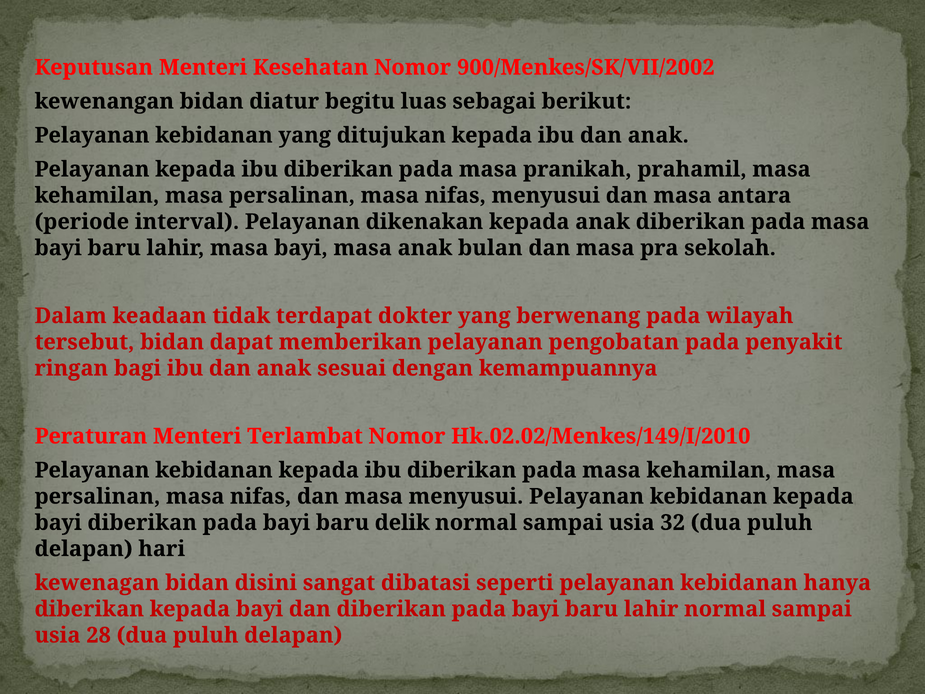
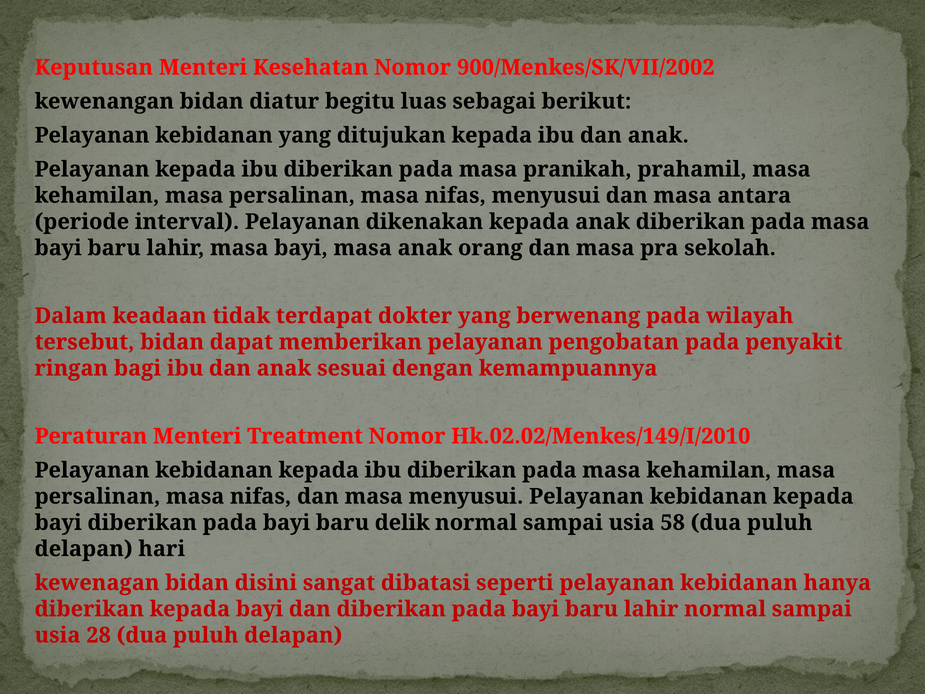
bulan: bulan -> orang
Terlambat: Terlambat -> Treatment
32: 32 -> 58
